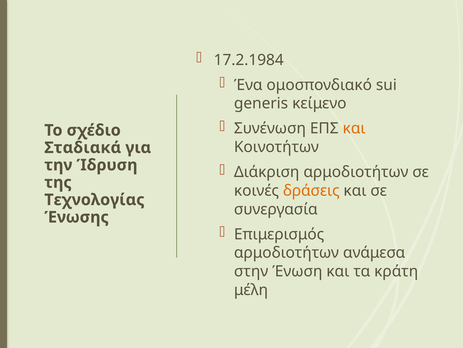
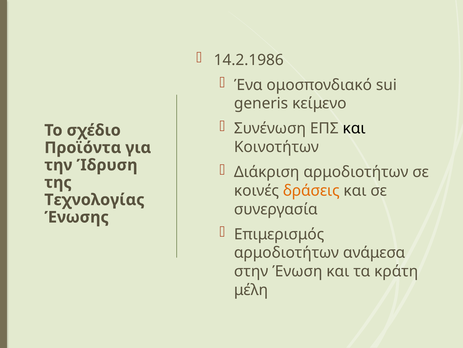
17.2.1984: 17.2.1984 -> 14.2.1986
και at (354, 128) colour: orange -> black
Σταδιακά: Σταδιακά -> Προϊόντα
